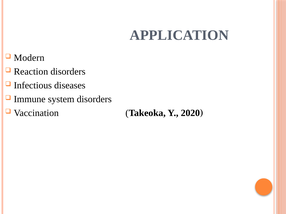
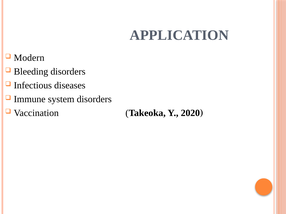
Reaction: Reaction -> Bleeding
